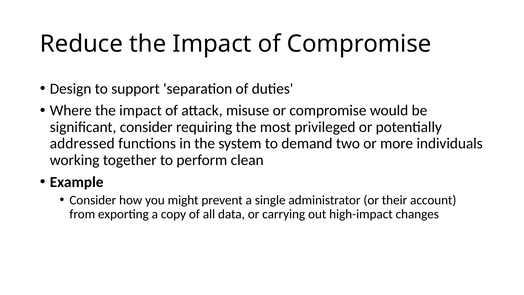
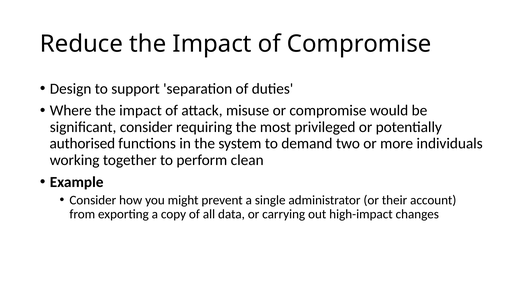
addressed: addressed -> authorised
